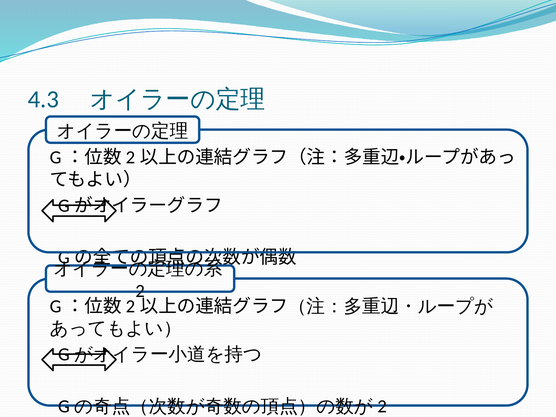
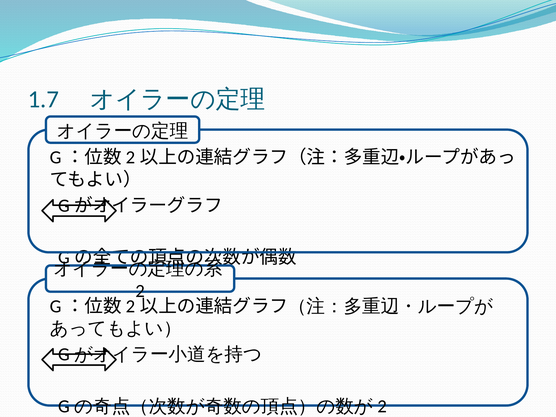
4.3: 4.3 -> 1.7
